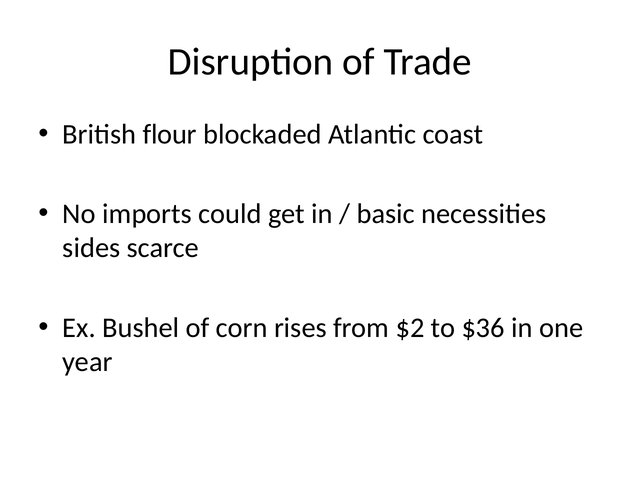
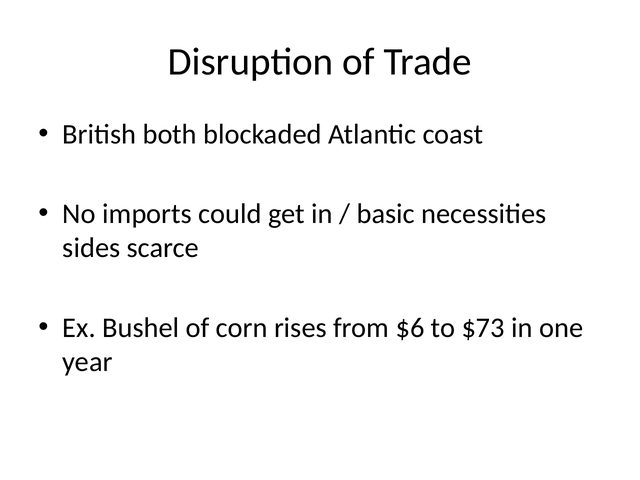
flour: flour -> both
$2: $2 -> $6
$36: $36 -> $73
